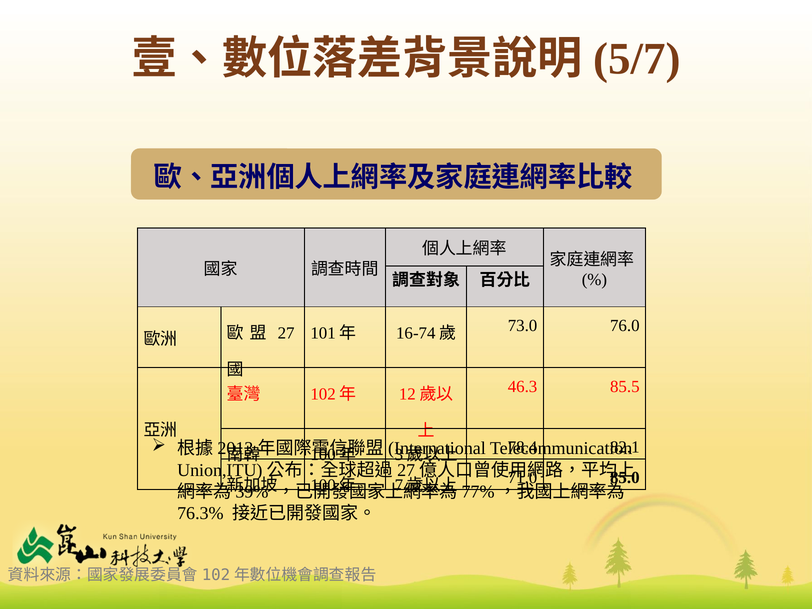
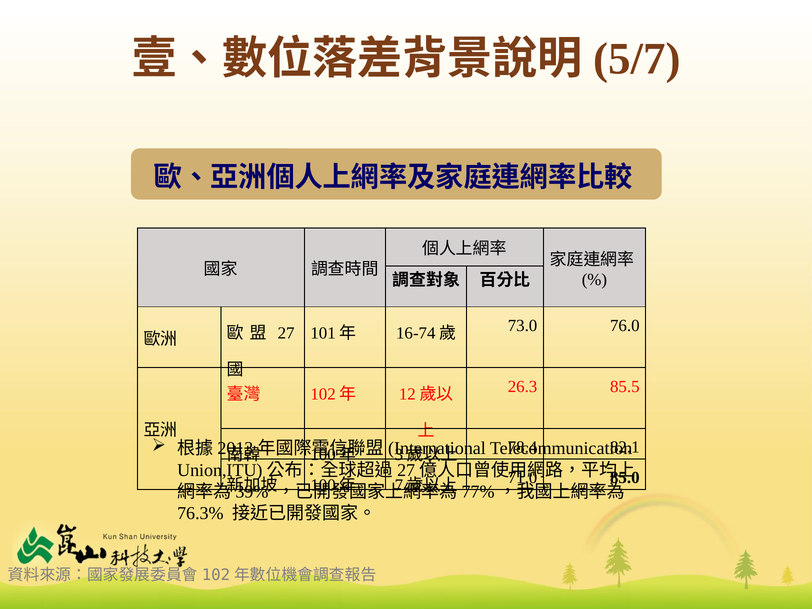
46.3: 46.3 -> 26.3
